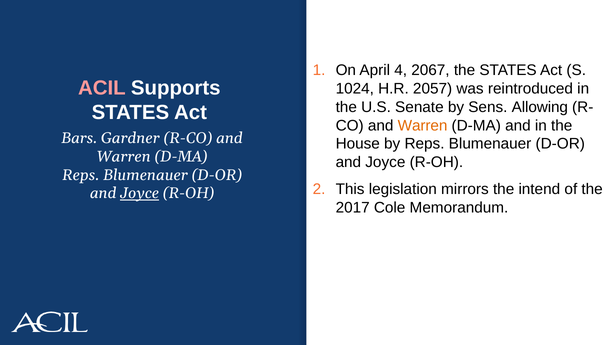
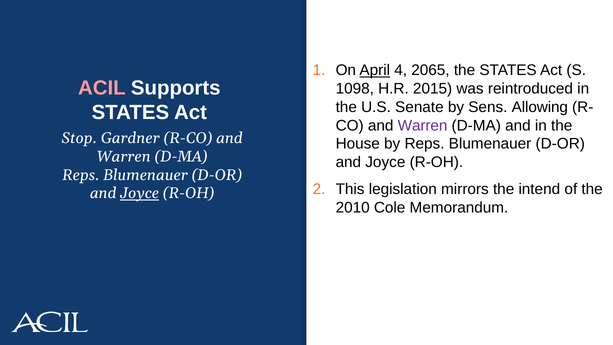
April underline: none -> present
2067: 2067 -> 2065
1024: 1024 -> 1098
2057: 2057 -> 2015
Warren at (423, 125) colour: orange -> purple
Bars: Bars -> Stop
2017: 2017 -> 2010
